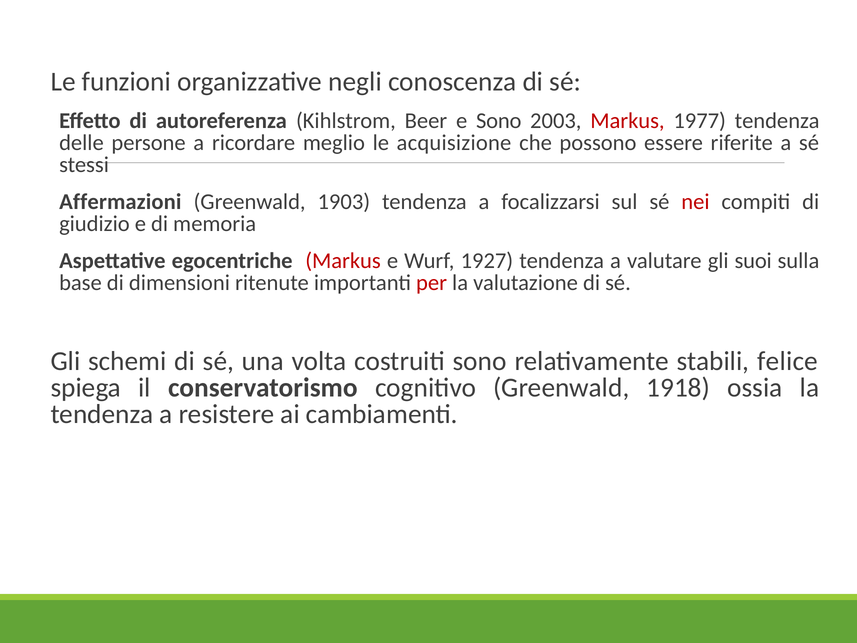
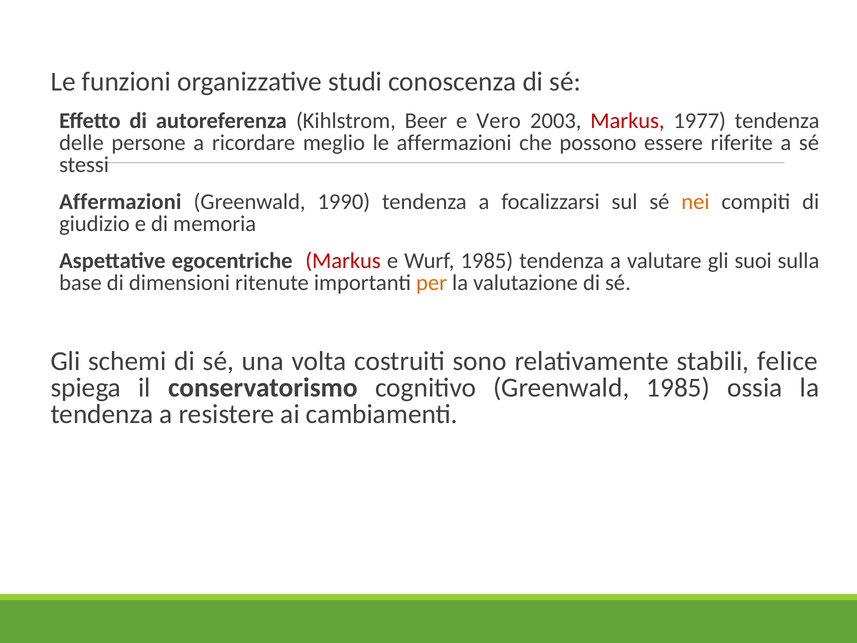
negli: negli -> studi
e Sono: Sono -> Vero
le acquisizione: acquisizione -> affermazioni
1903: 1903 -> 1990
nei colour: red -> orange
Wurf 1927: 1927 -> 1985
per colour: red -> orange
Greenwald 1918: 1918 -> 1985
